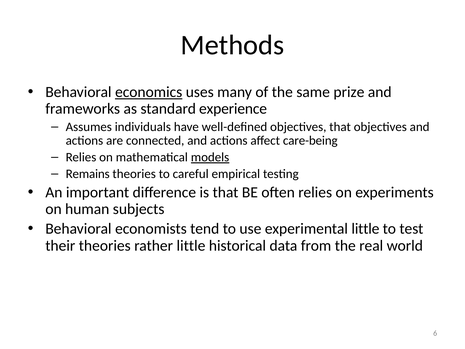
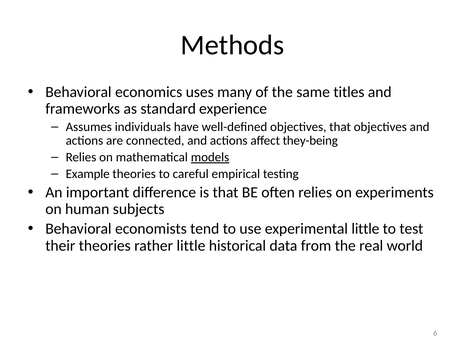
economics underline: present -> none
prize: prize -> titles
care-being: care-being -> they-being
Remains: Remains -> Example
